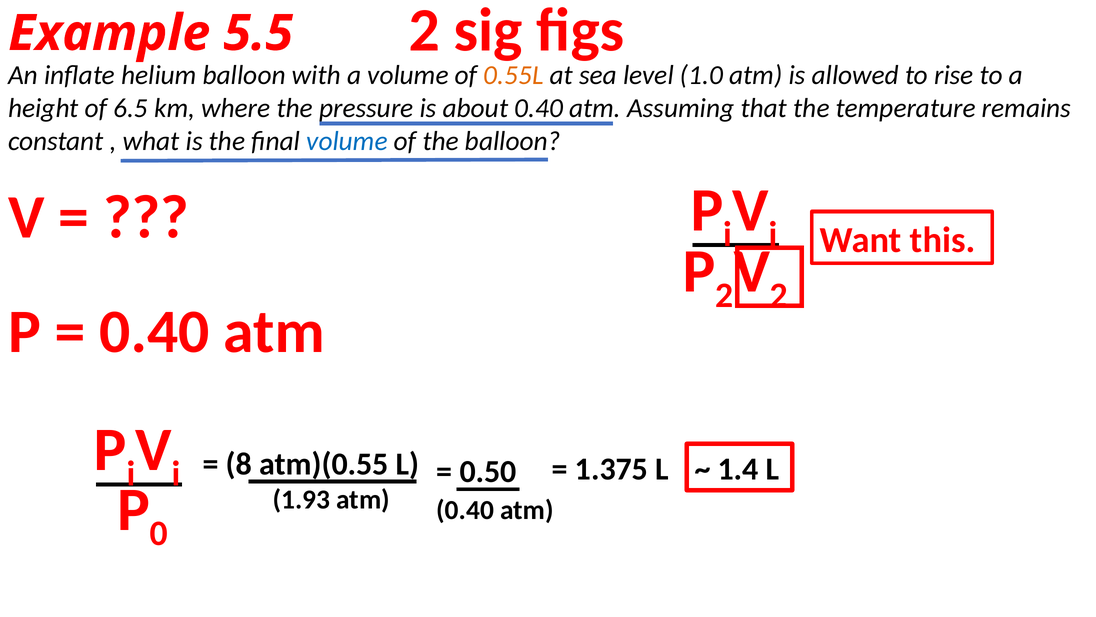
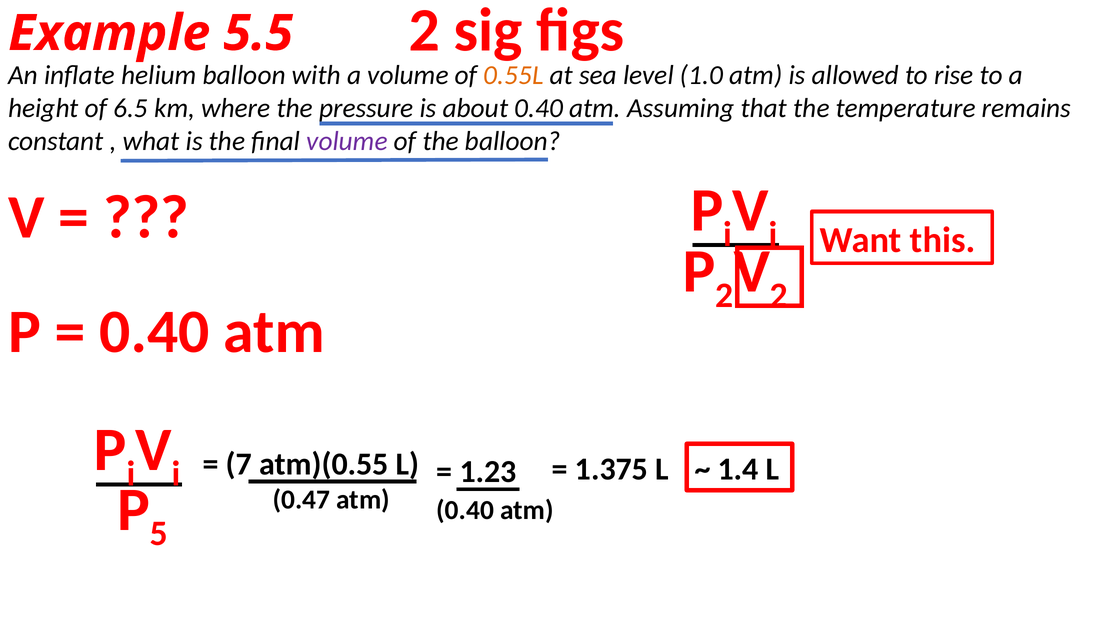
volume at (347, 141) colour: blue -> purple
8: 8 -> 7
0.50: 0.50 -> 1.23
0: 0 -> 5
1.93: 1.93 -> 0.47
